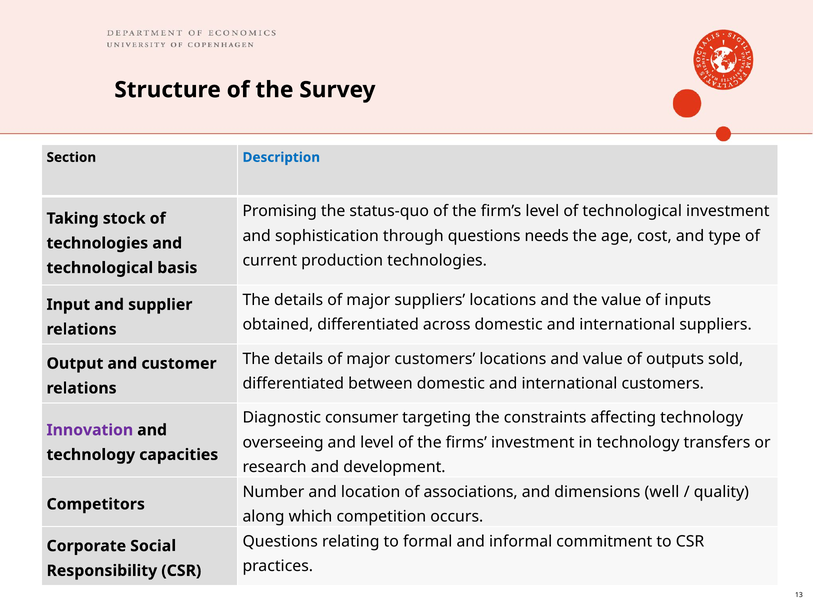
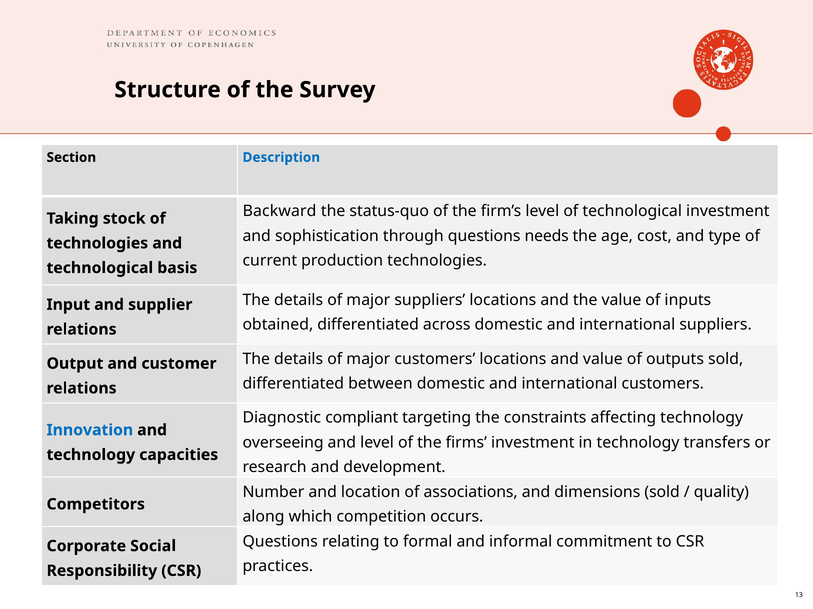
Promising: Promising -> Backward
consumer: consumer -> compliant
Innovation colour: purple -> blue
dimensions well: well -> sold
